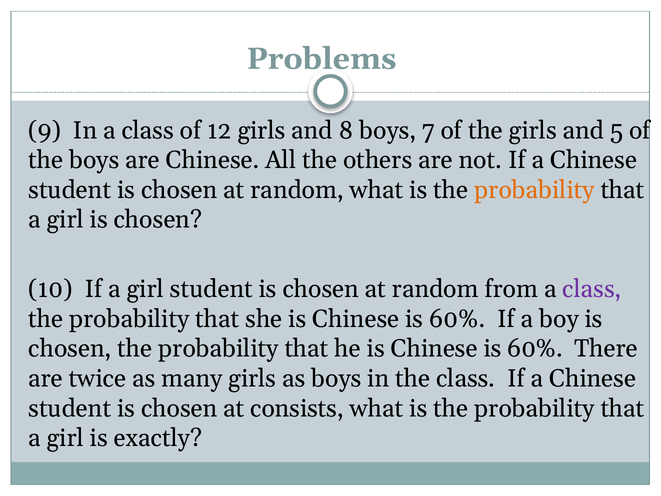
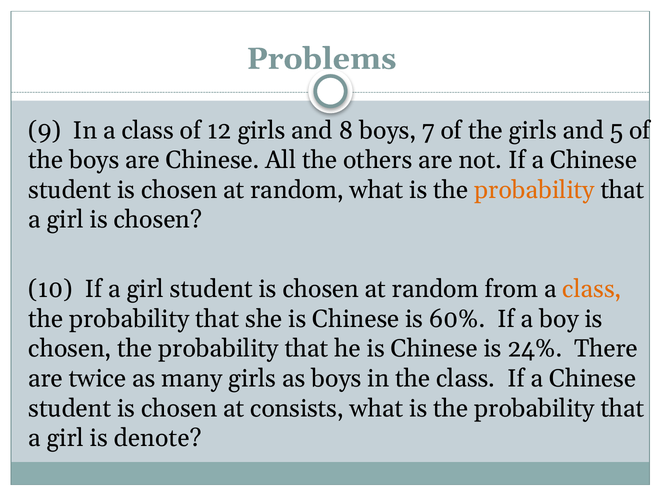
class at (592, 289) colour: purple -> orange
60% at (535, 349): 60% -> 24%
exactly: exactly -> denote
